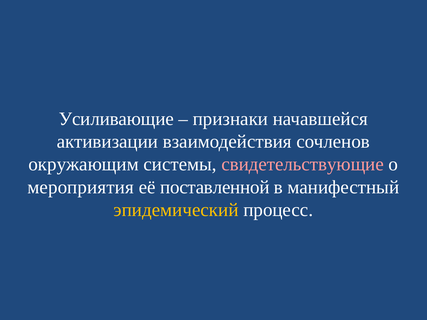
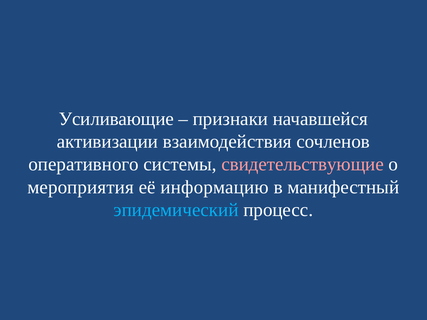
окружающим: окружающим -> оперативного
поставленной: поставленной -> информацию
эпидемический colour: yellow -> light blue
